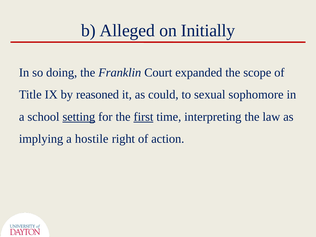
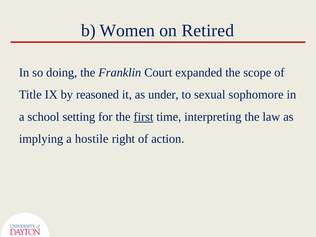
Alleged: Alleged -> Women
Initially: Initially -> Retired
could: could -> under
setting underline: present -> none
